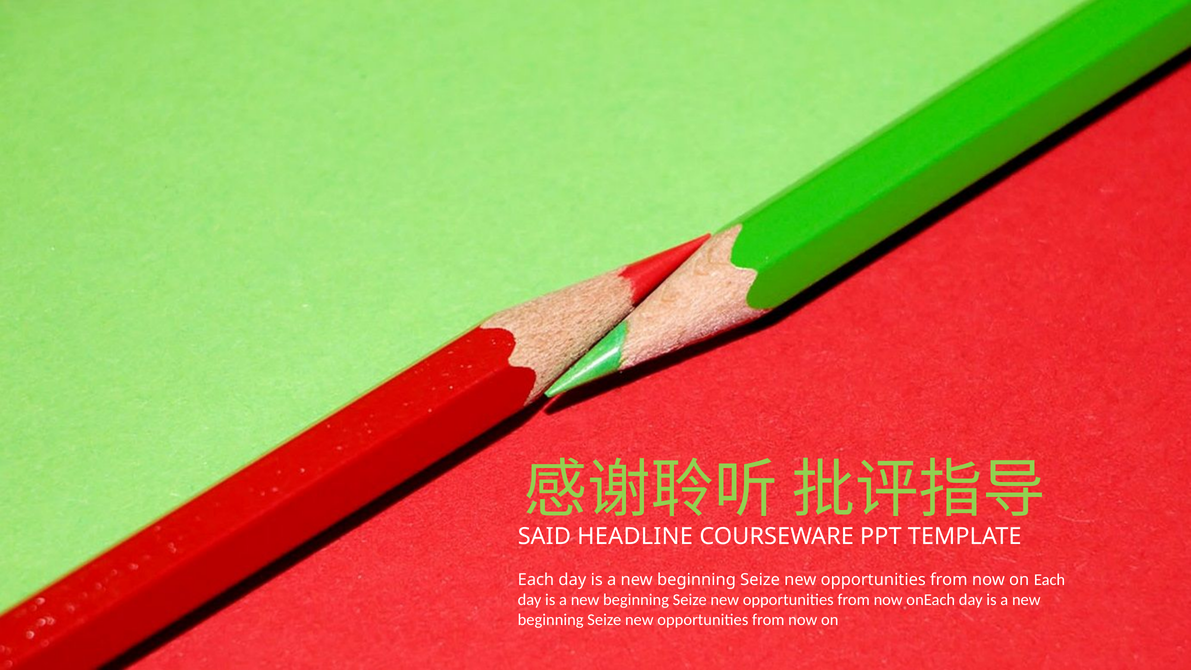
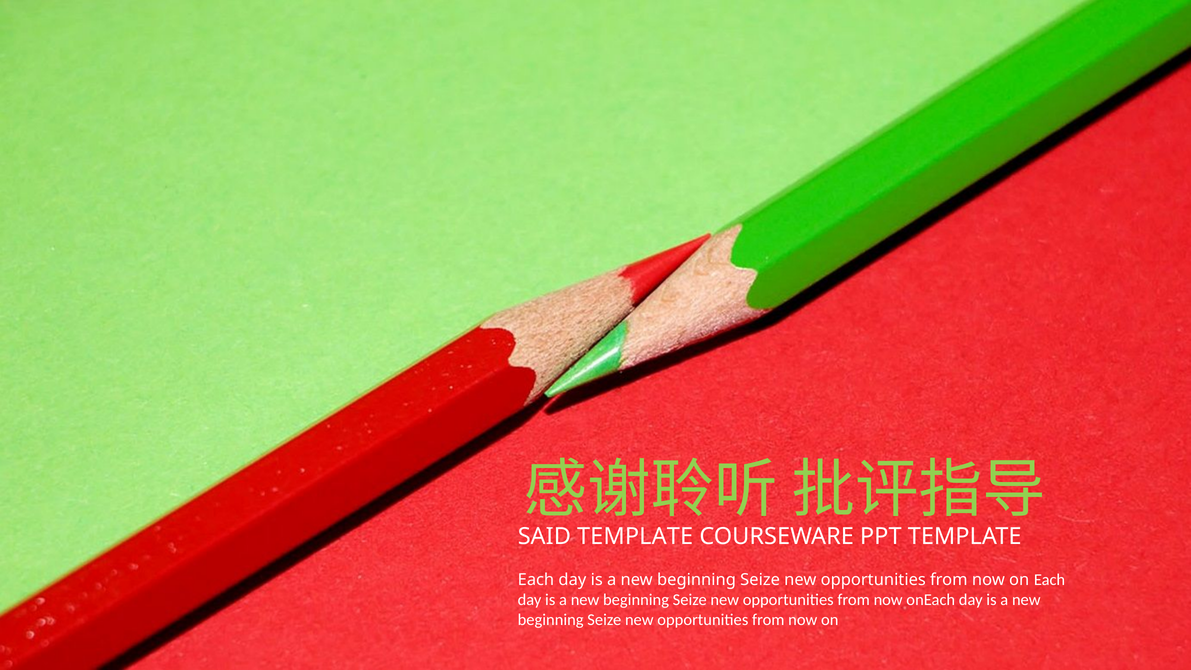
SAID HEADLINE: HEADLINE -> TEMPLATE
